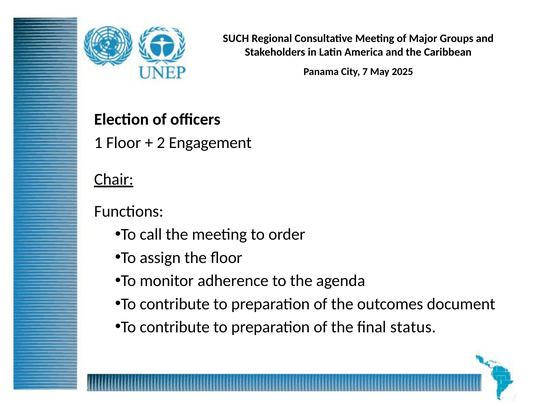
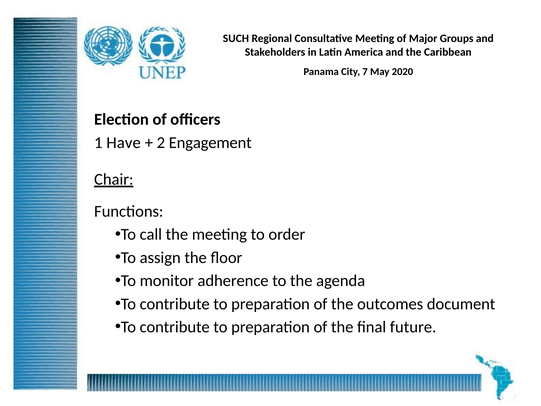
2025: 2025 -> 2020
1 Floor: Floor -> Have
status: status -> future
